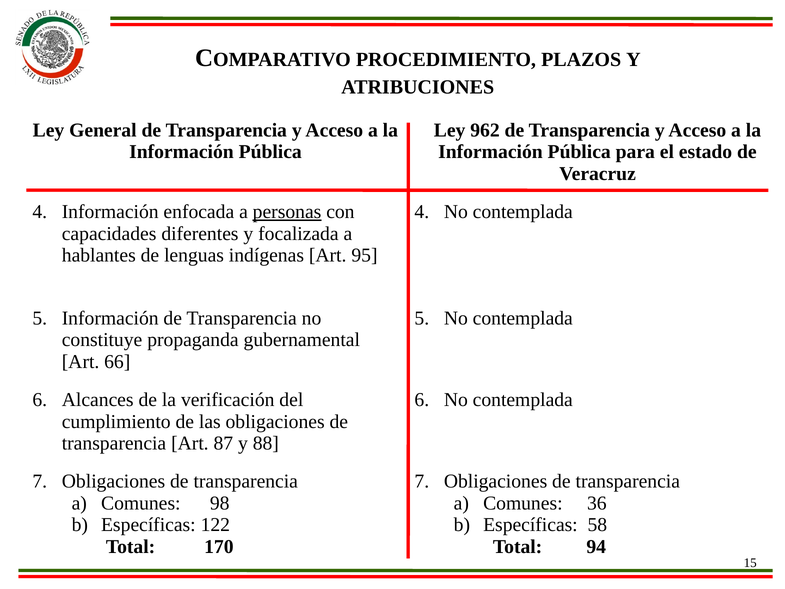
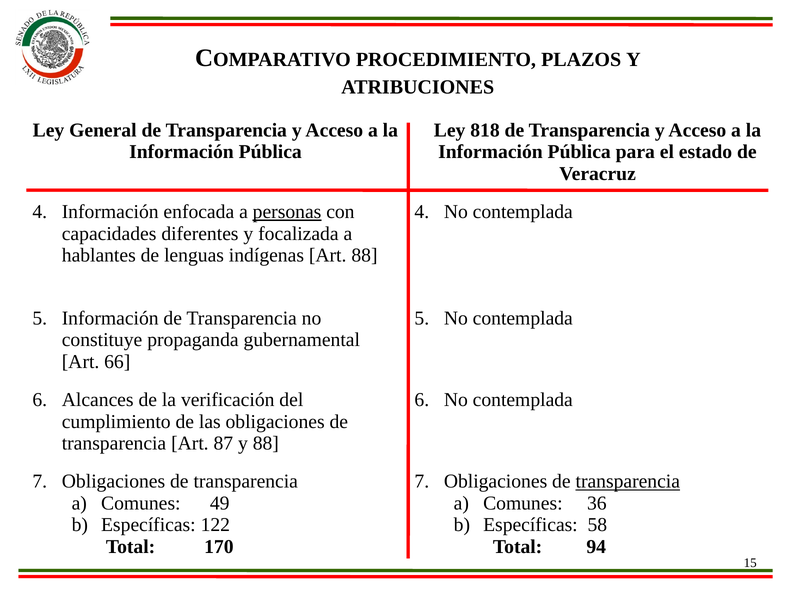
962: 962 -> 818
Art 95: 95 -> 88
transparencia at (628, 481) underline: none -> present
98: 98 -> 49
